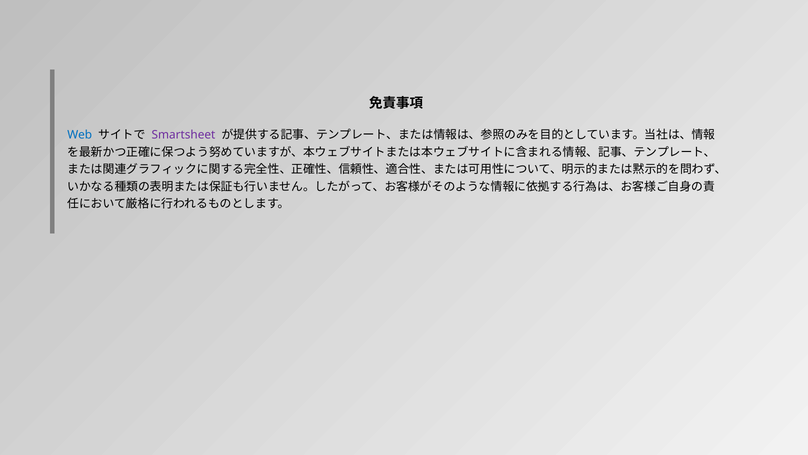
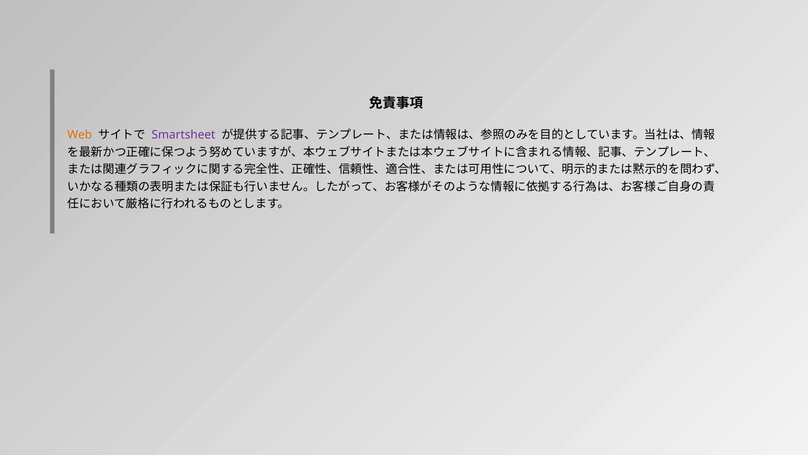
Web colour: blue -> orange
